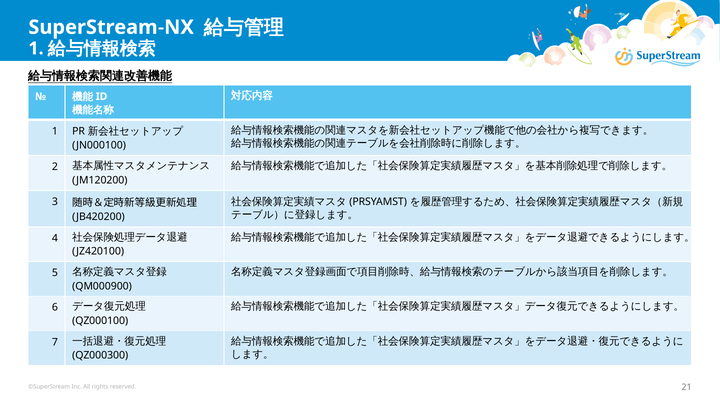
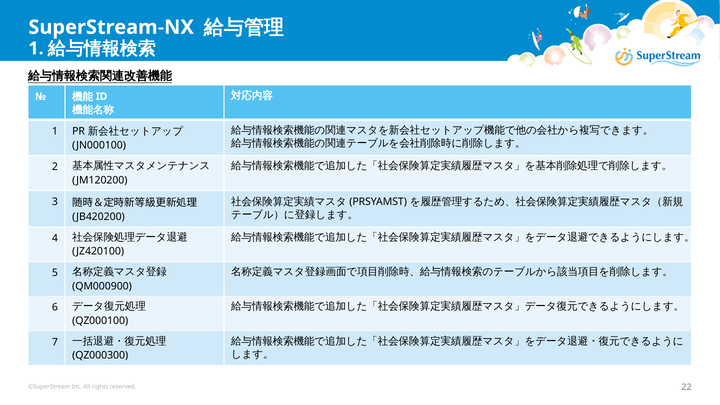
21: 21 -> 22
